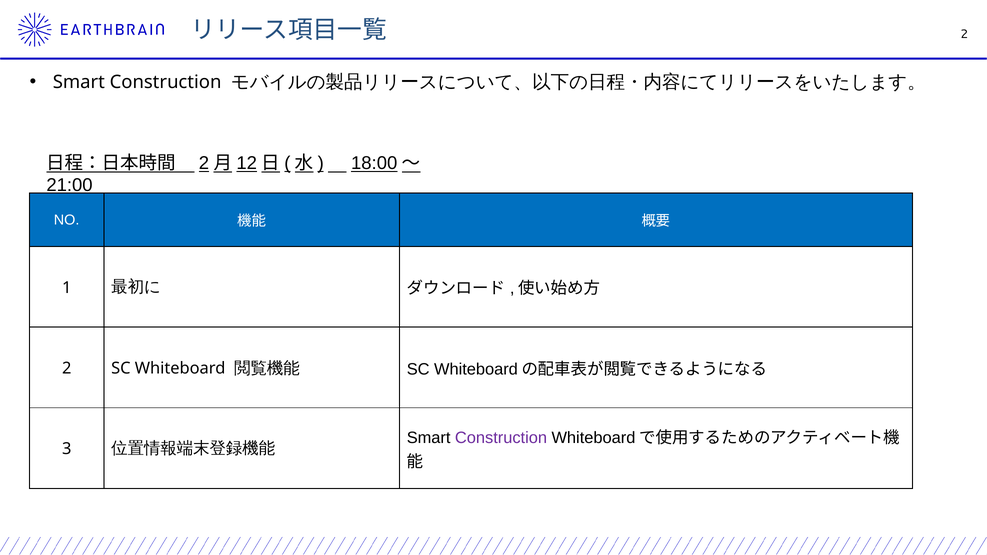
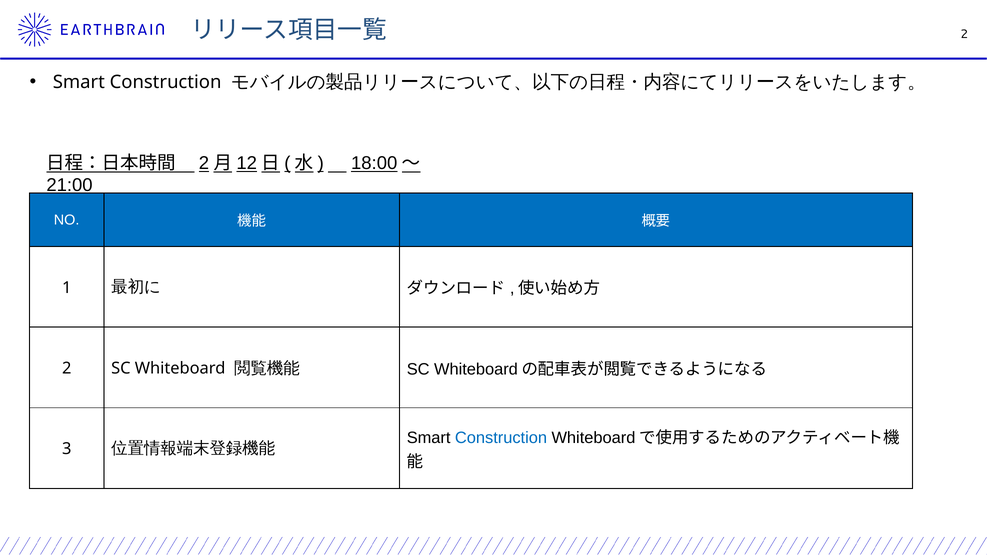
Construction at (501, 438) colour: purple -> blue
